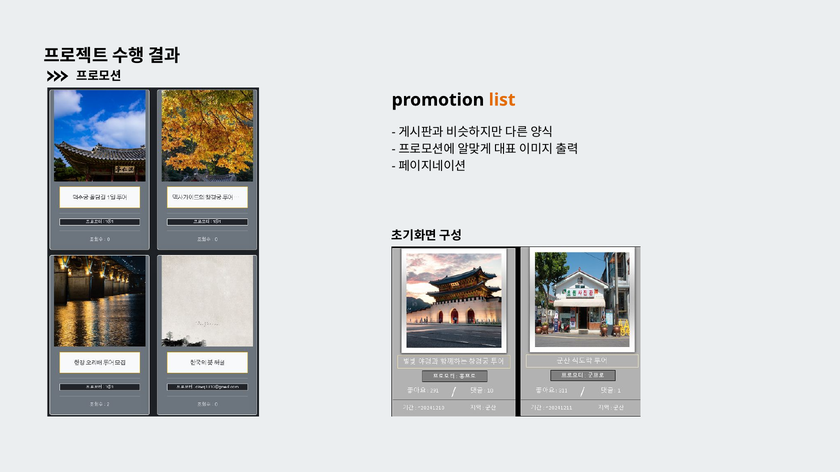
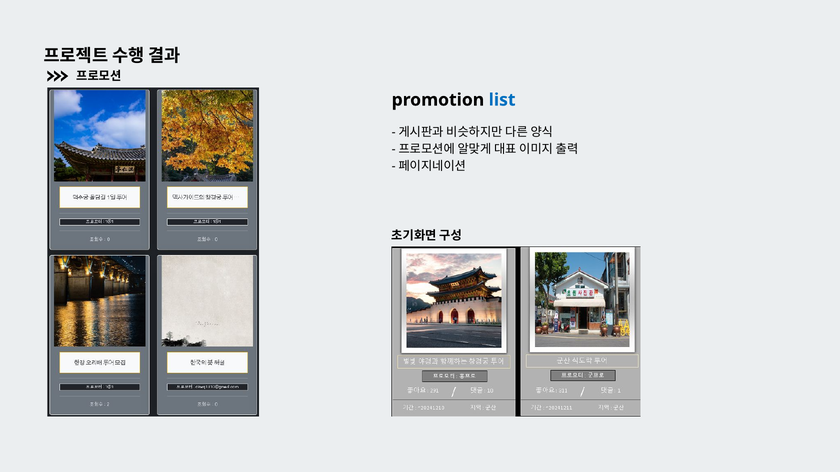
list colour: orange -> blue
